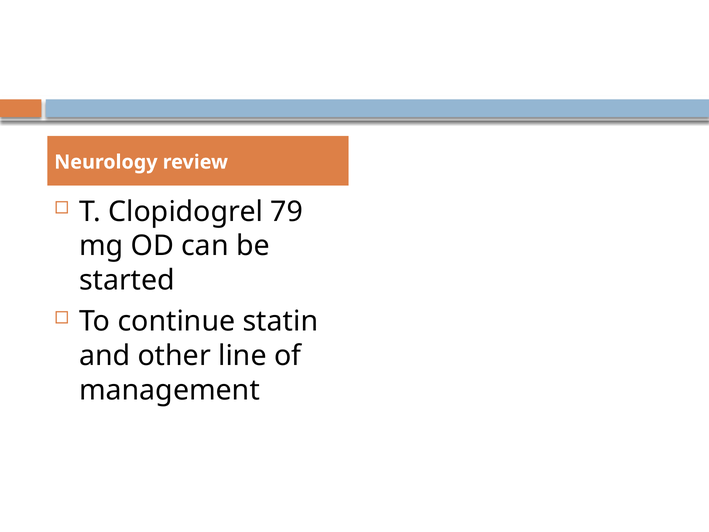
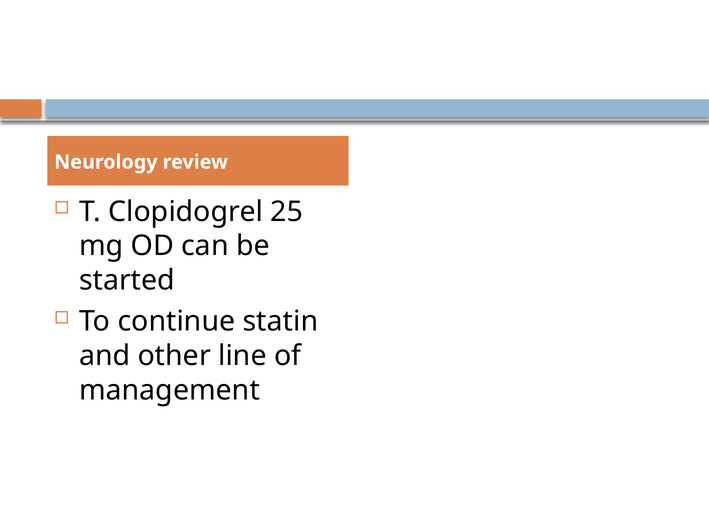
79: 79 -> 25
